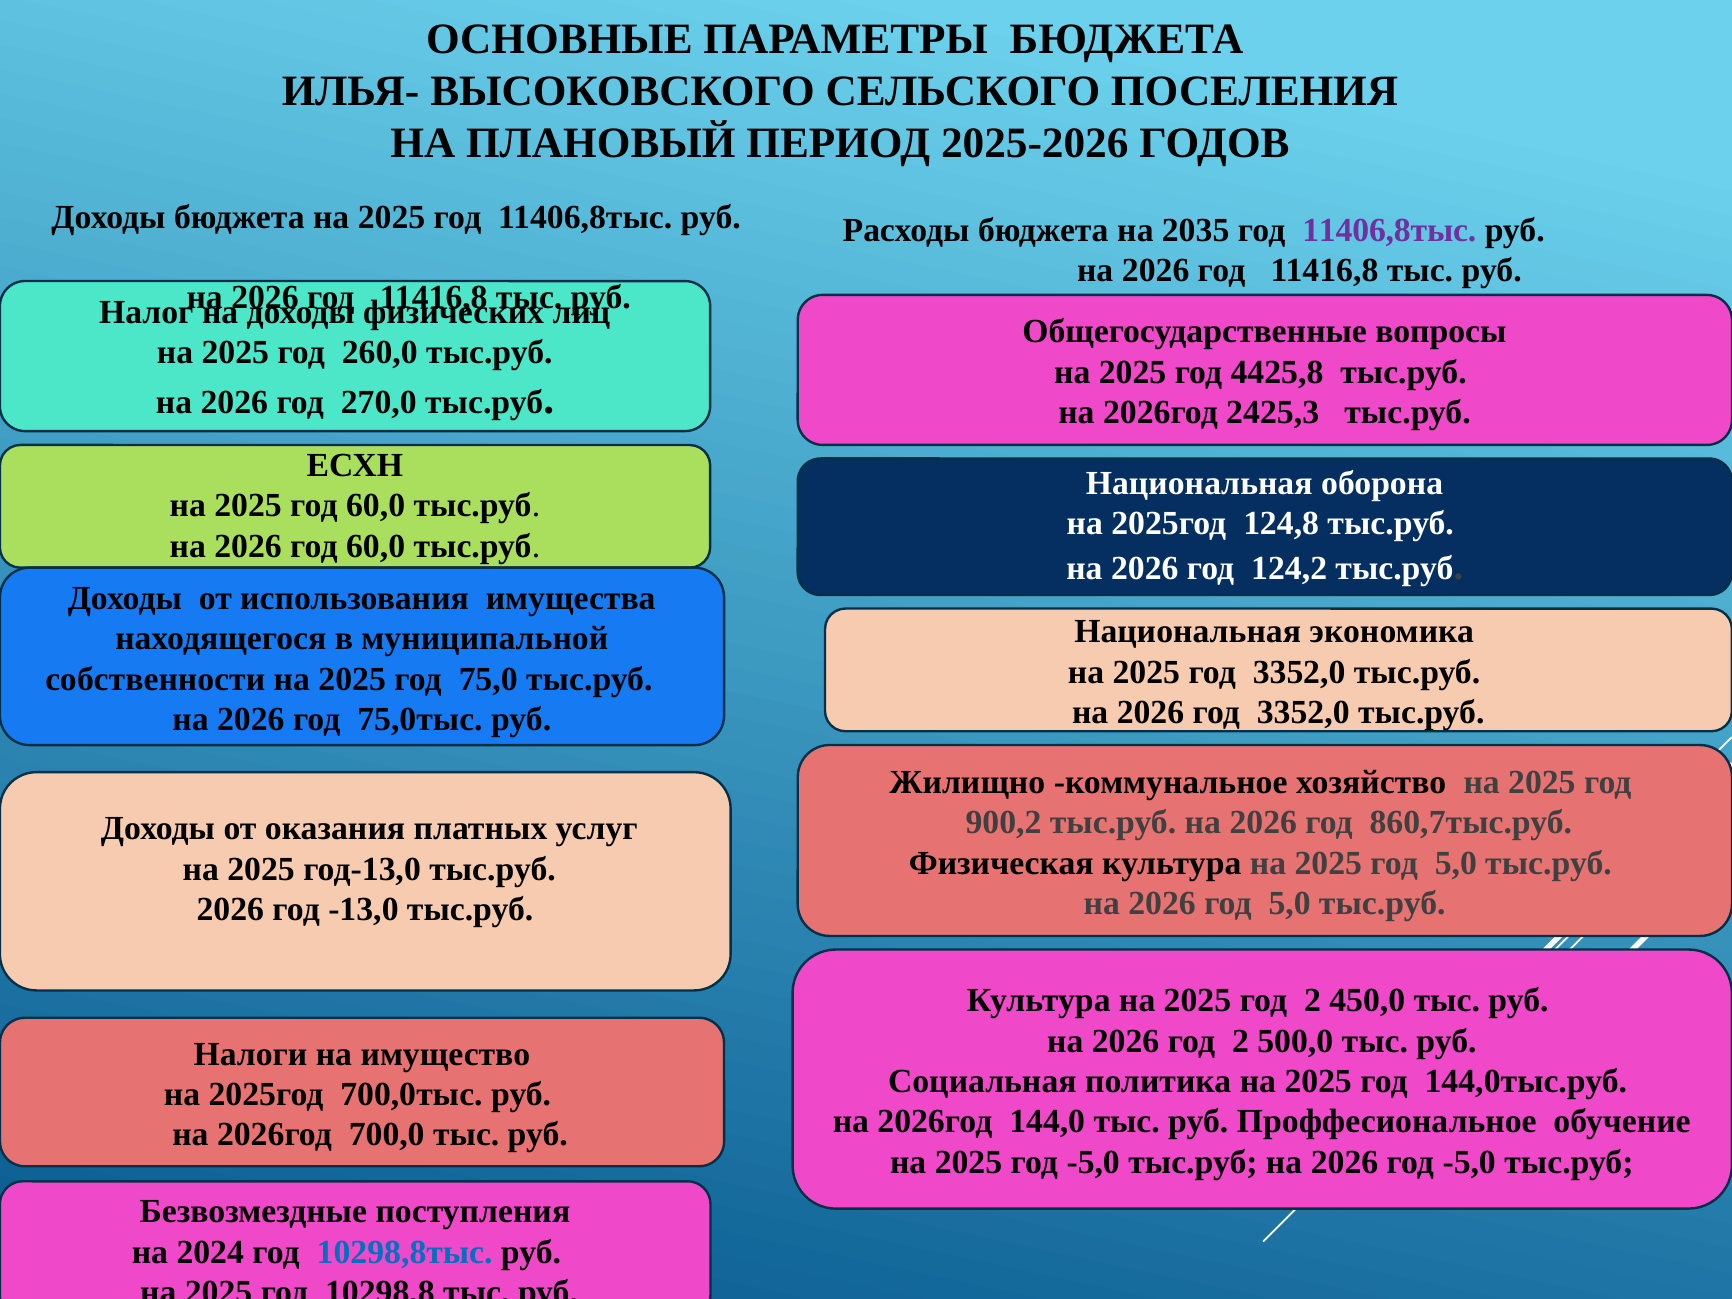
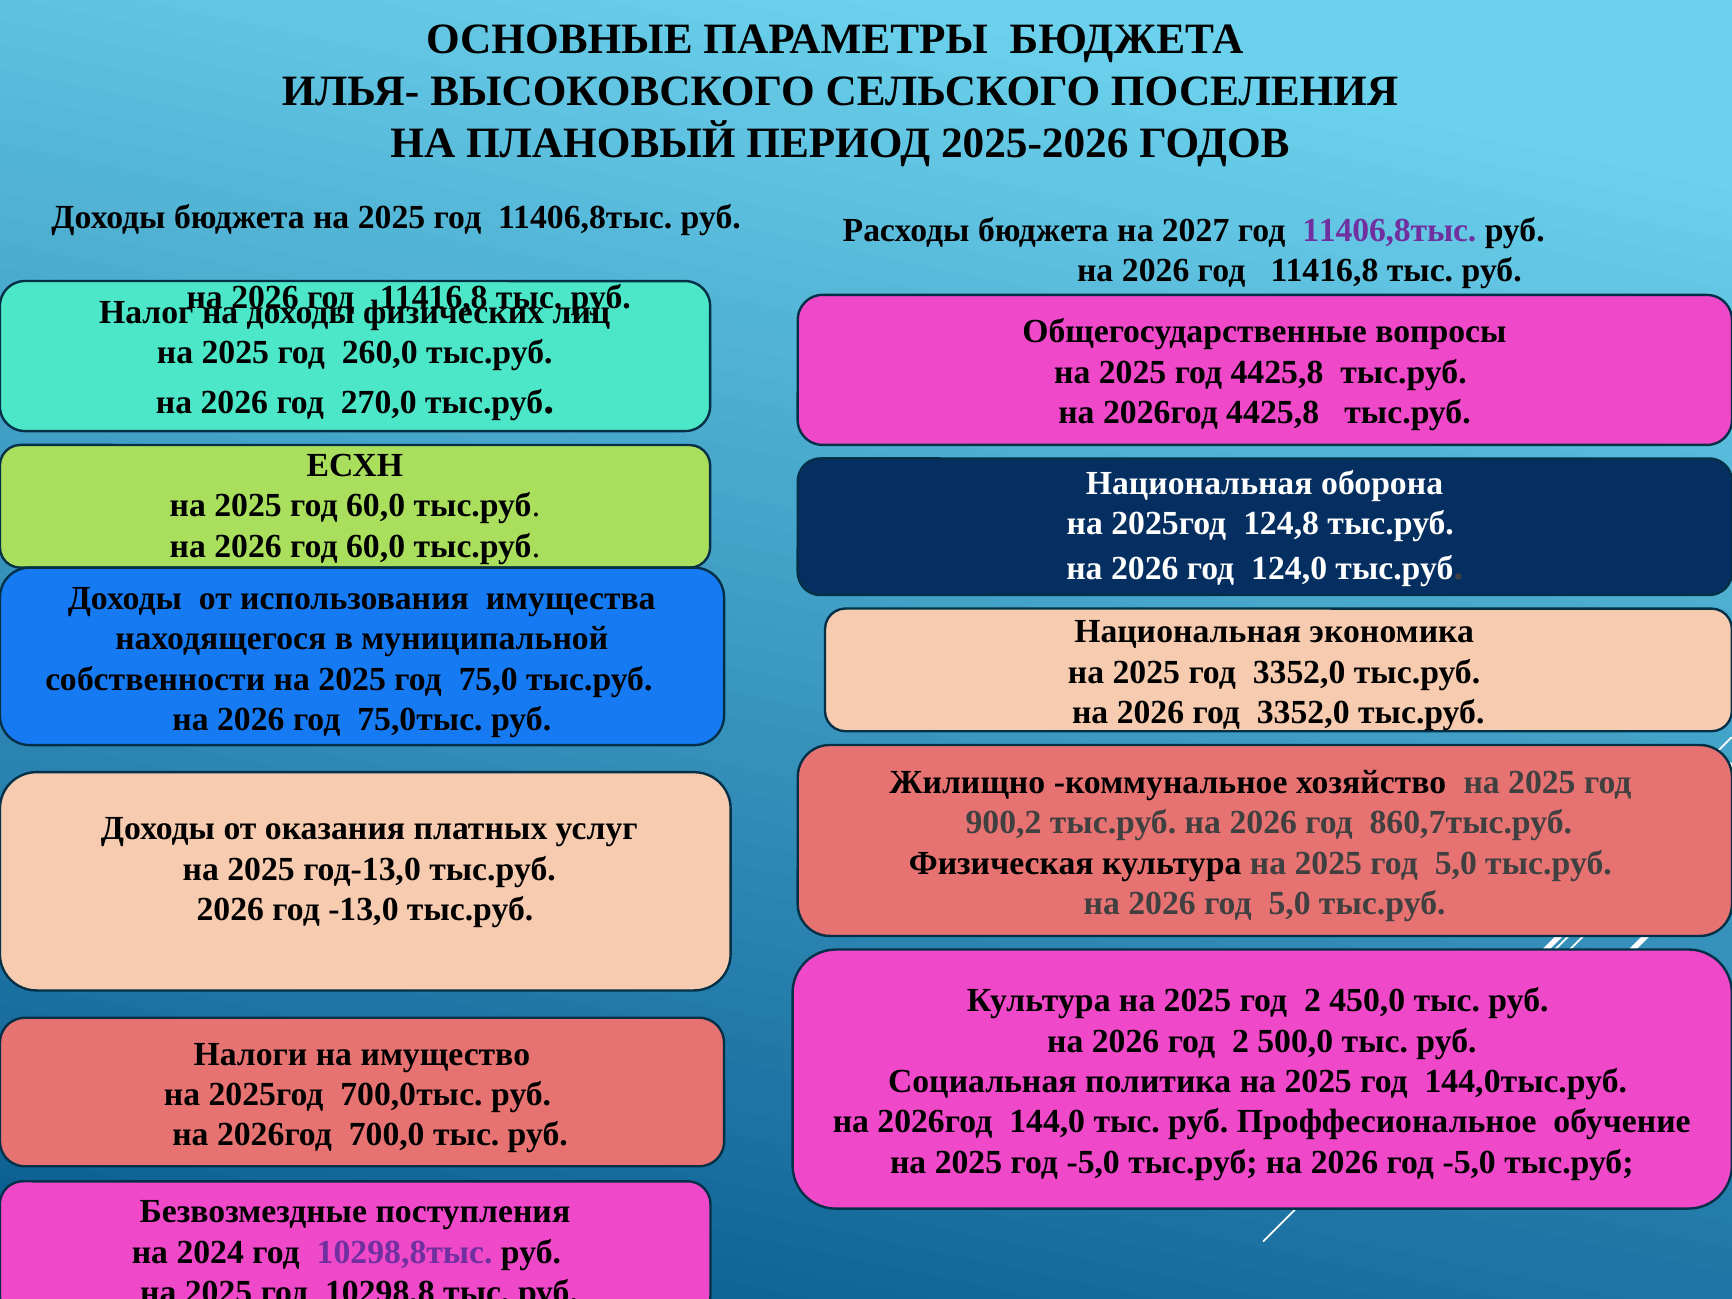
2035: 2035 -> 2027
2026год 2425,3: 2425,3 -> 4425,8
124,2: 124,2 -> 124,0
10298,8тыс colour: blue -> purple
